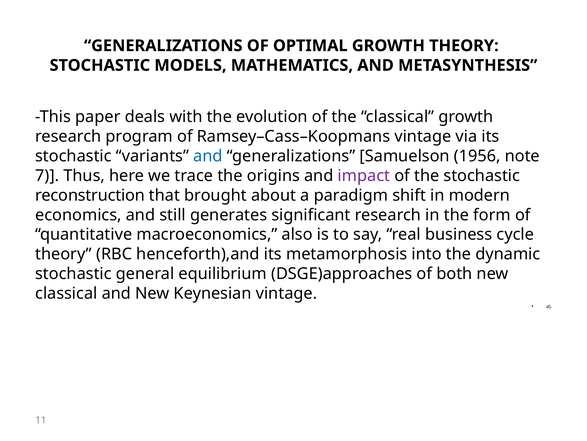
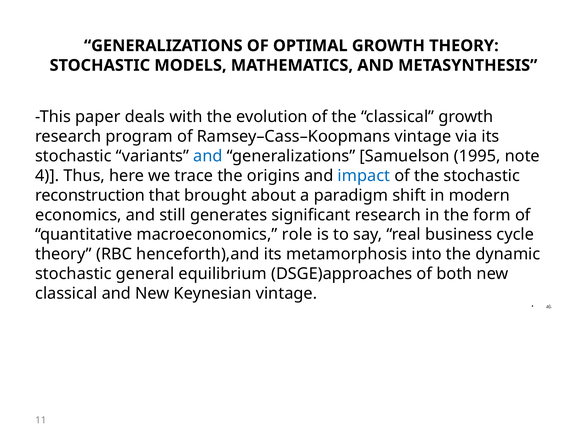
1956: 1956 -> 1995
7: 7 -> 4
impact colour: purple -> blue
also: also -> role
